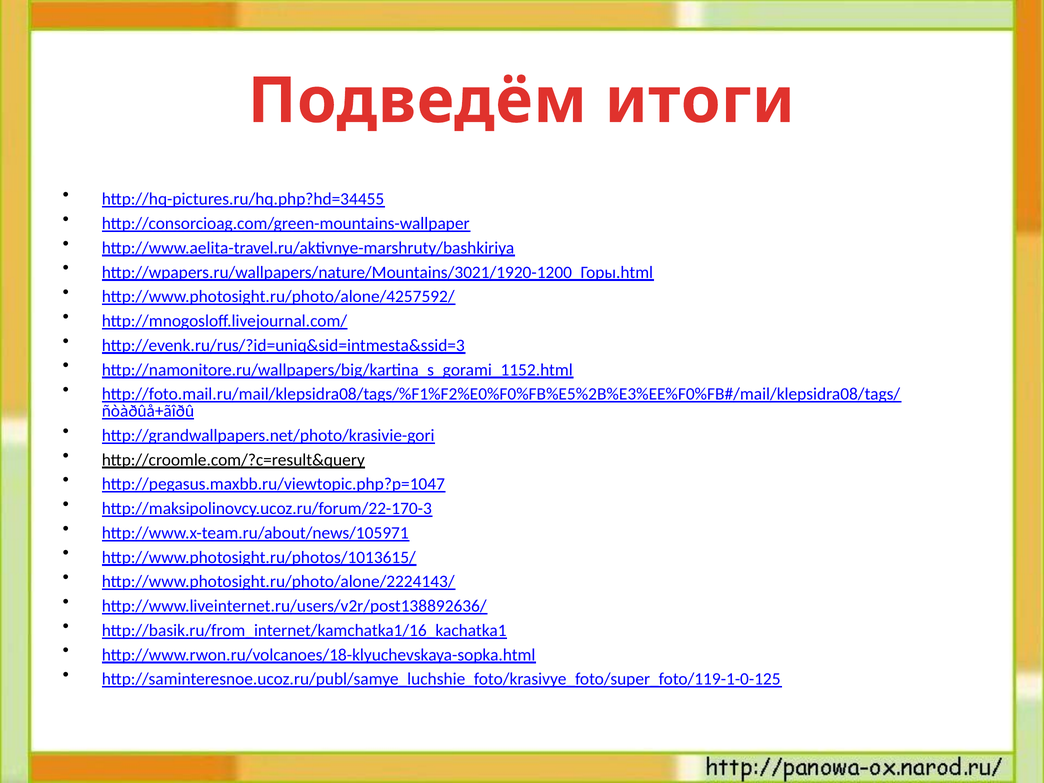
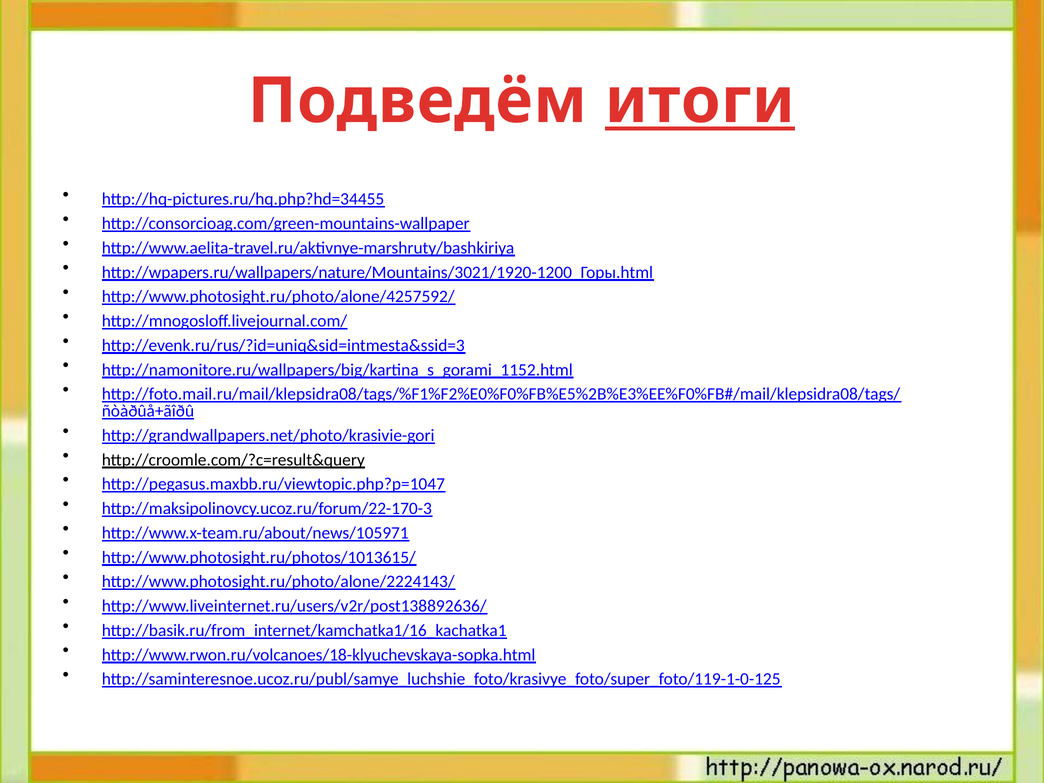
итоги underline: none -> present
